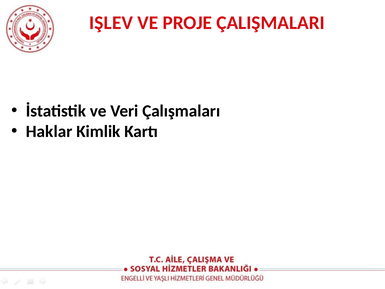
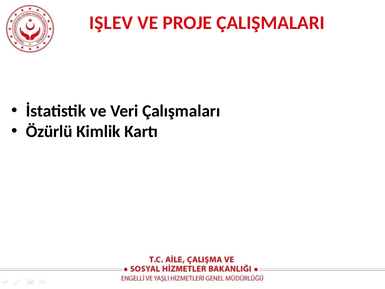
Haklar: Haklar -> Özürlü
